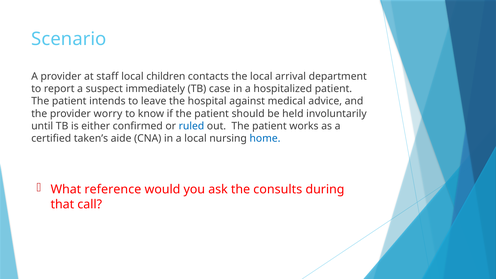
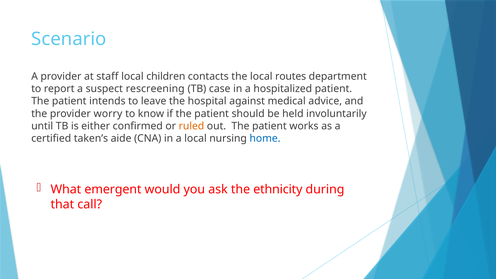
arrival: arrival -> routes
immediately: immediately -> rescreening
ruled colour: blue -> orange
reference: reference -> emergent
consults: consults -> ethnicity
